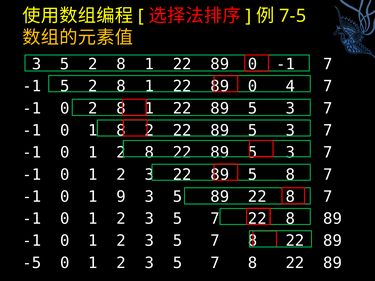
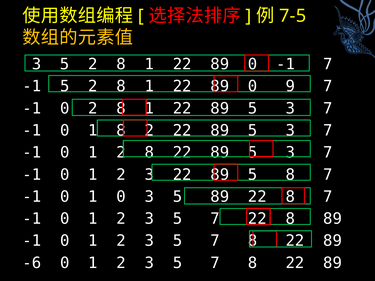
4: 4 -> 9
1 9: 9 -> 0
-5: -5 -> -6
